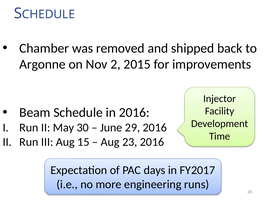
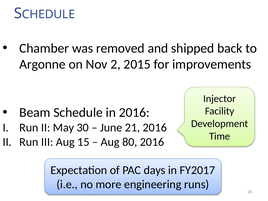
29: 29 -> 21
23: 23 -> 80
